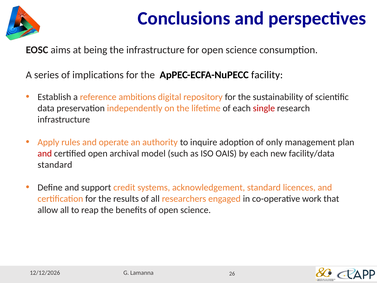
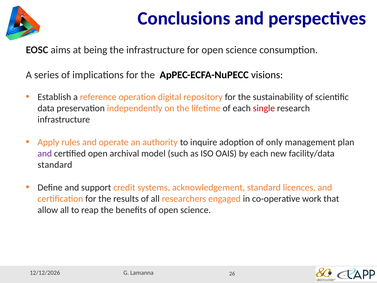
facility: facility -> visions
ambitions: ambitions -> operation
and at (45, 153) colour: red -> purple
